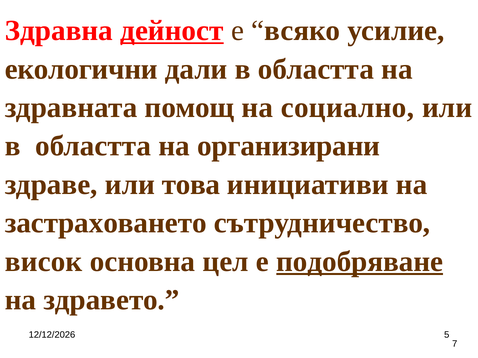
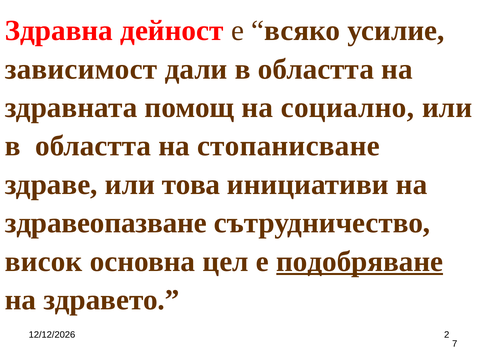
дейност underline: present -> none
екологични: екологични -> зависимост
организирани: организирани -> стопанисване
застраховането: застраховането -> здравеопазване
5: 5 -> 2
